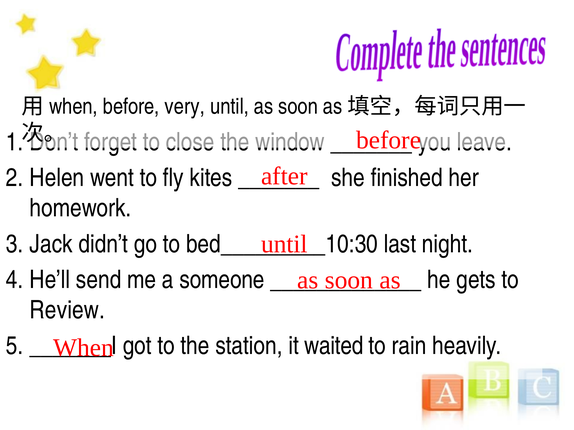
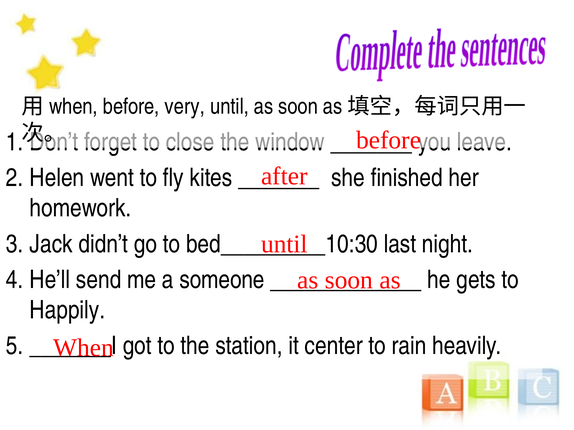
Review: Review -> Happily
waited: waited -> center
